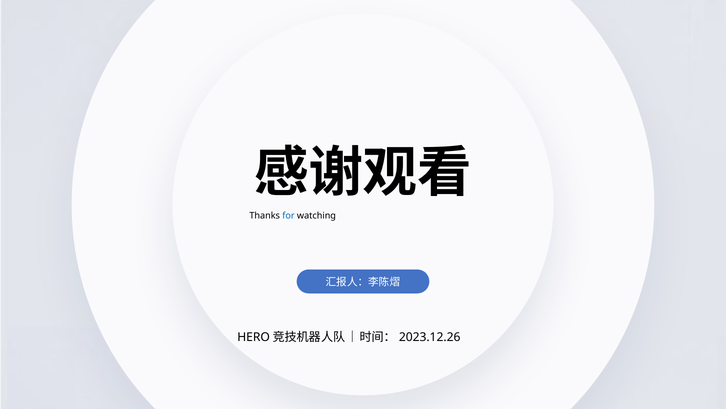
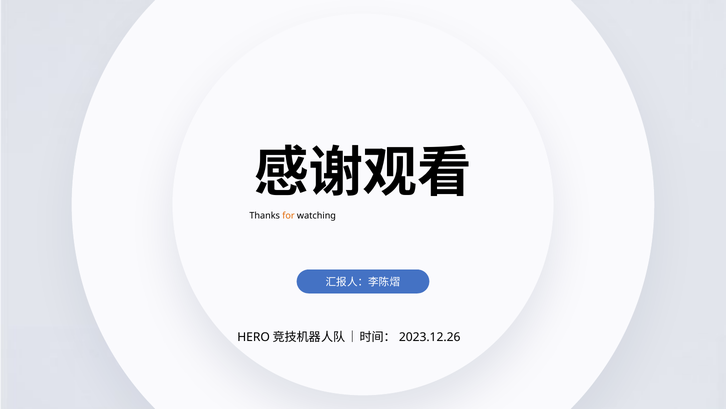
for colour: blue -> orange
